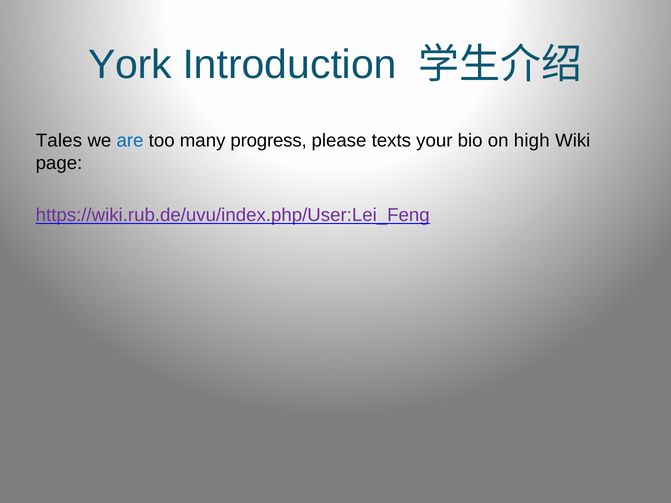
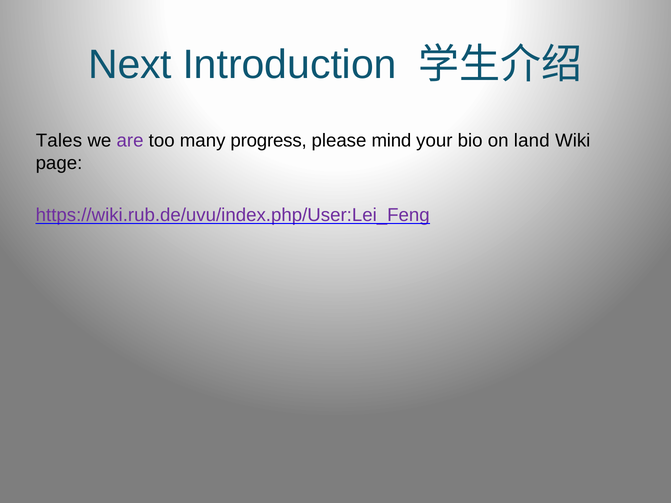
York: York -> Next
are colour: blue -> purple
texts: texts -> mind
high: high -> land
